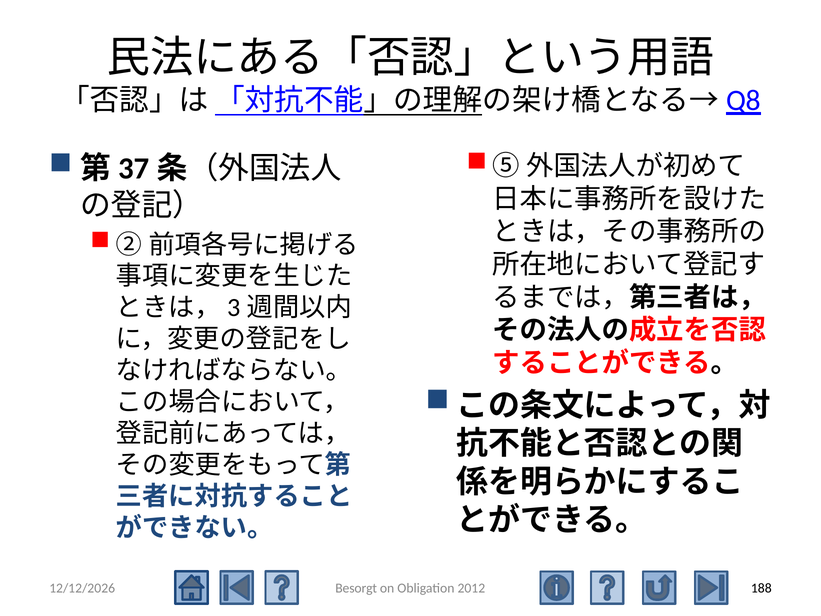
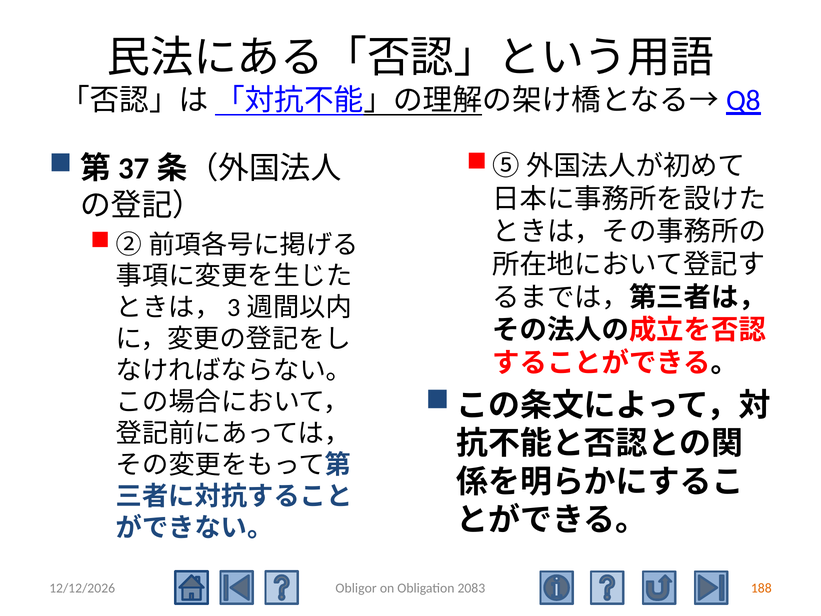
Besorgt: Besorgt -> Obligor
2012: 2012 -> 2083
188 colour: black -> orange
